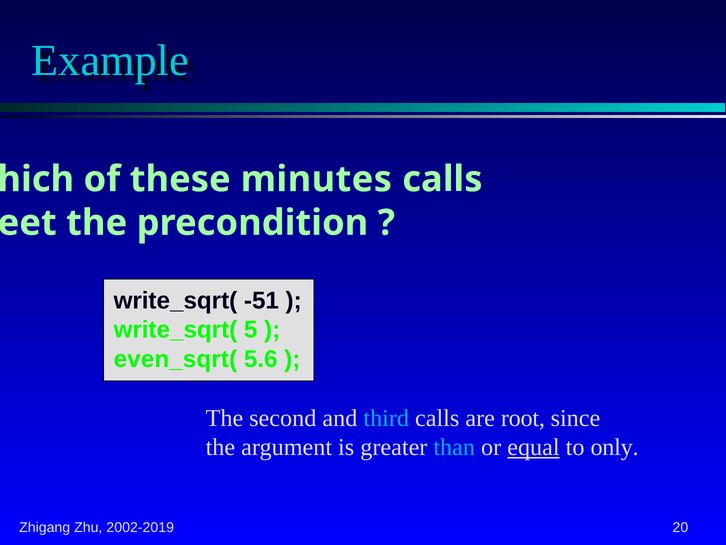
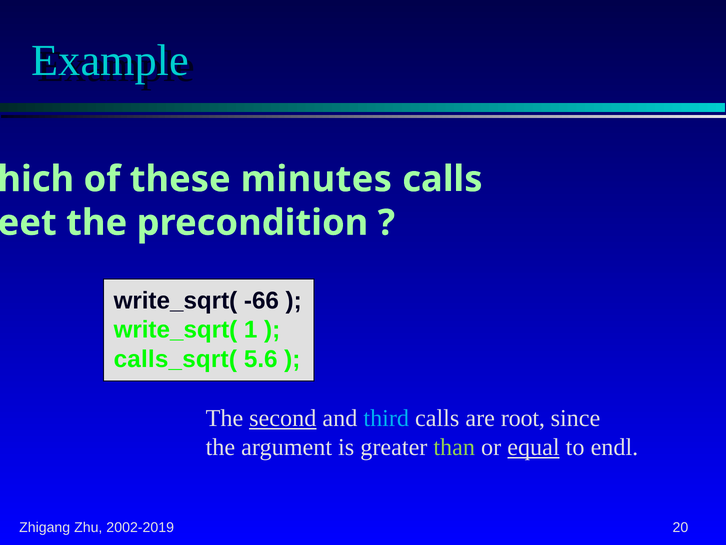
-51: -51 -> -66
5: 5 -> 1
even_sqrt(: even_sqrt( -> calls_sqrt(
second underline: none -> present
than colour: light blue -> light green
only: only -> endl
